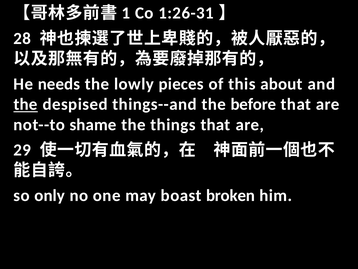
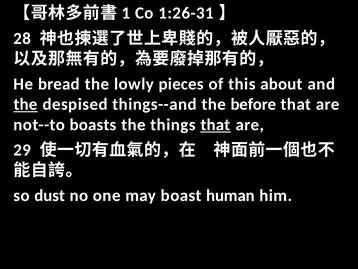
needs: needs -> bread
shame: shame -> boasts
that at (215, 124) underline: none -> present
only: only -> dust
broken: broken -> human
